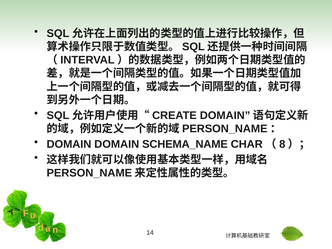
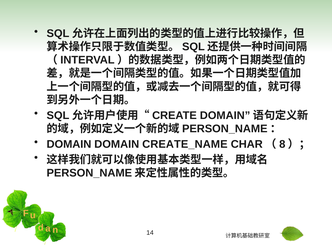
SCHEMA_NAME: SCHEMA_NAME -> CREATE_NAME
